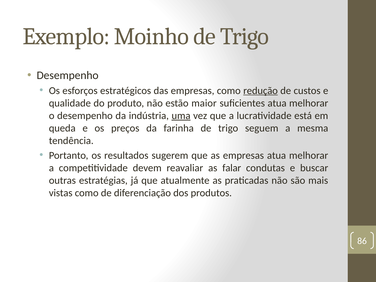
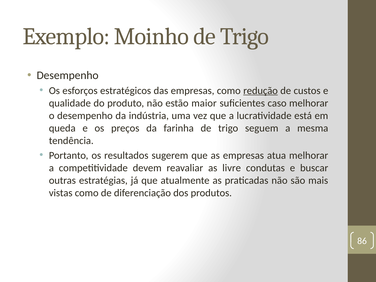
suficientes atua: atua -> caso
uma underline: present -> none
falar: falar -> livre
